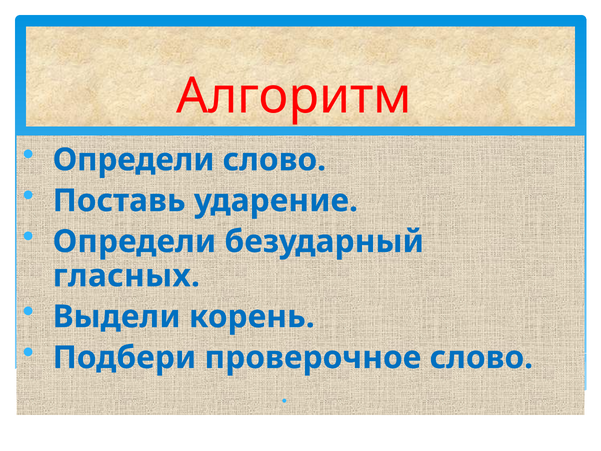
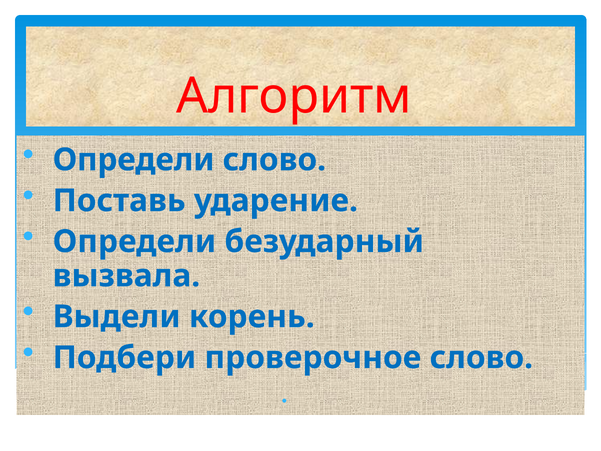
гласных: гласных -> вызвала
